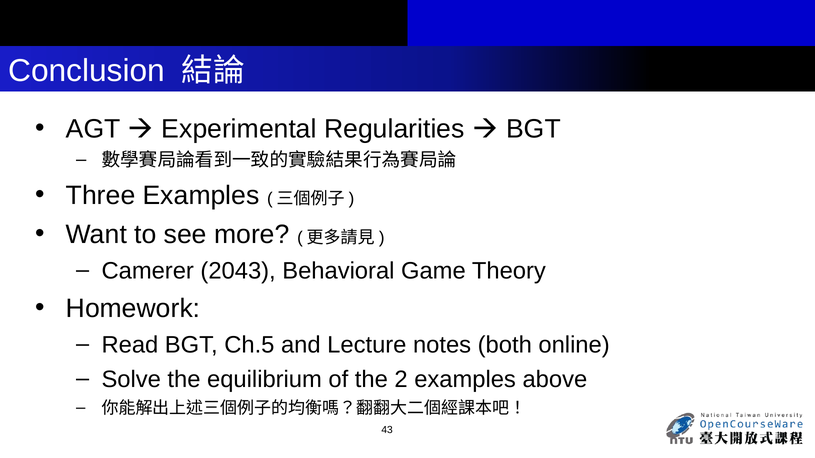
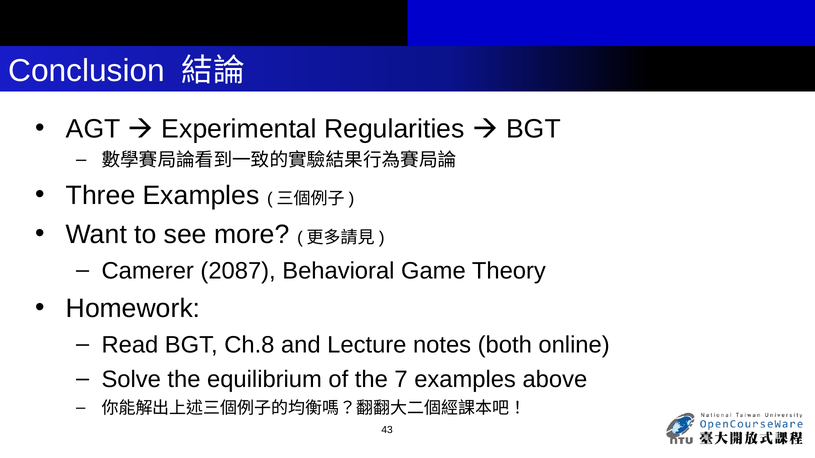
2043: 2043 -> 2087
Ch.5: Ch.5 -> Ch.8
2: 2 -> 7
